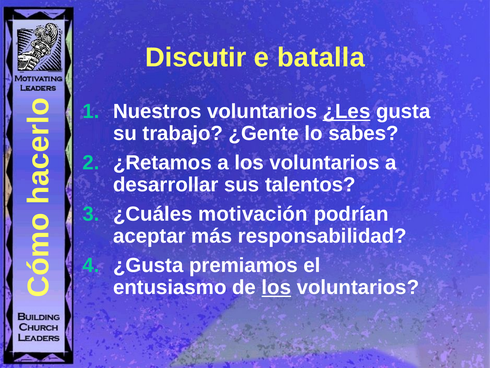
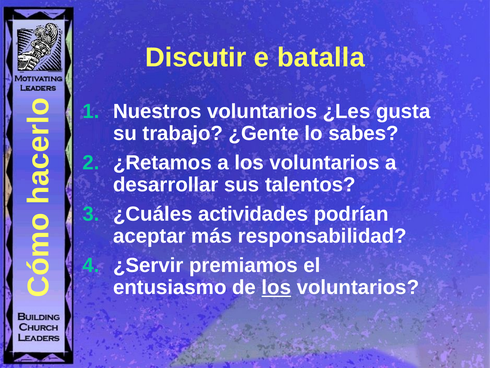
¿Les underline: present -> none
motivación: motivación -> actividades
¿Gusta: ¿Gusta -> ¿Servir
